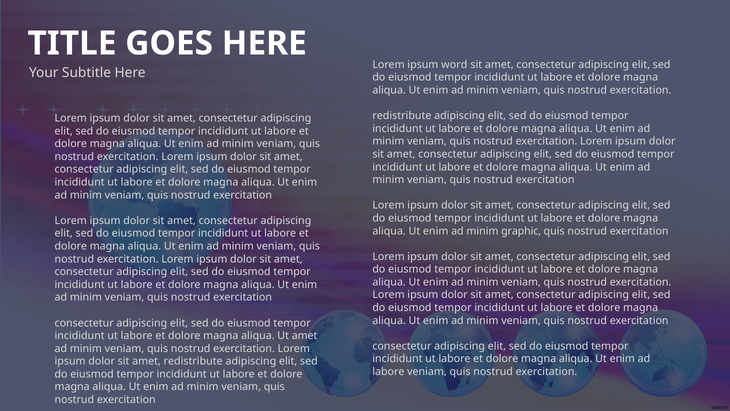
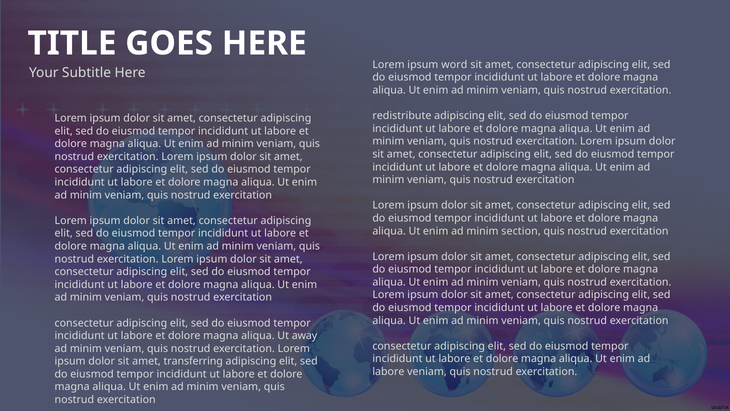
graphic: graphic -> section
Ut amet: amet -> away
amet redistribute: redistribute -> transferring
